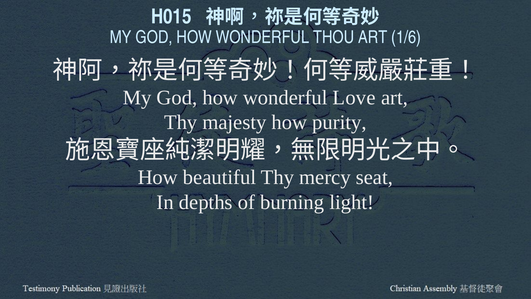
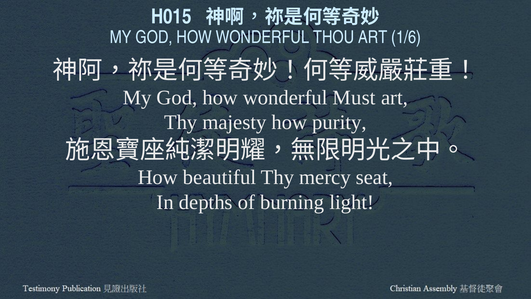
Love: Love -> Must
